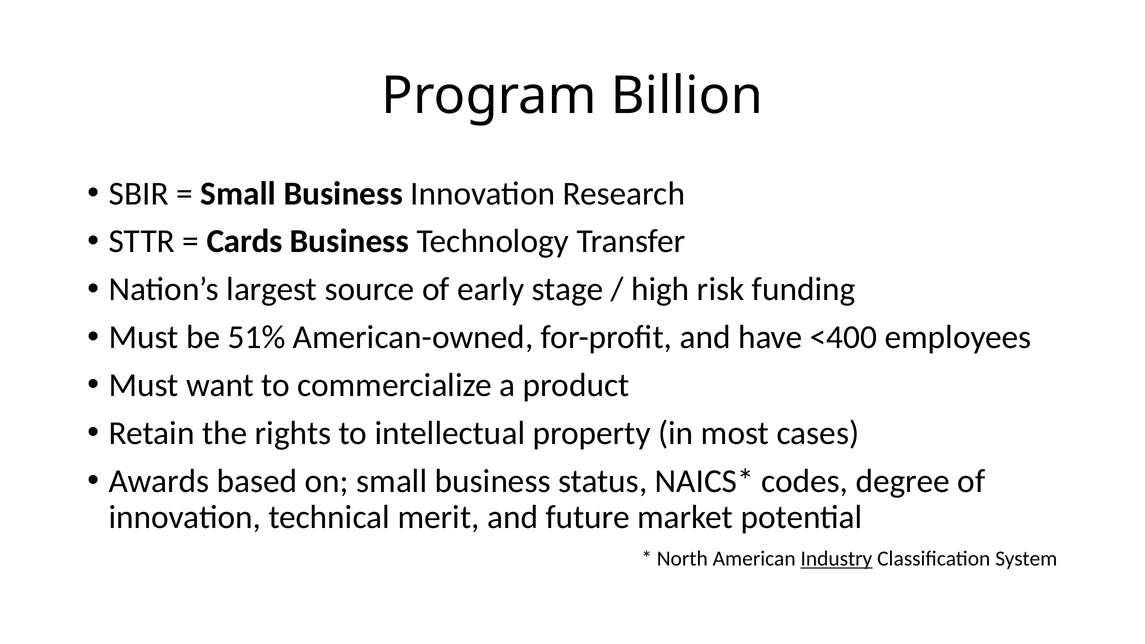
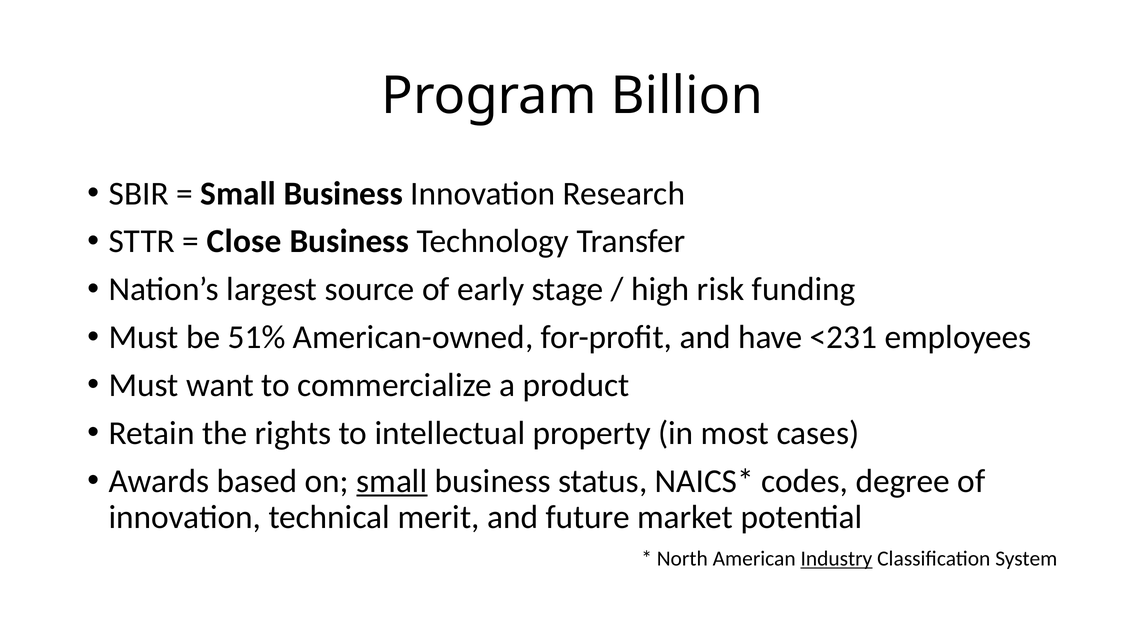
Cards: Cards -> Close
<400: <400 -> <231
small at (392, 481) underline: none -> present
